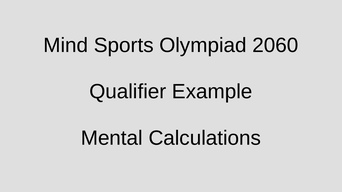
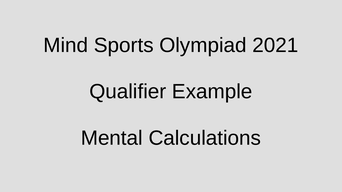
2060: 2060 -> 2021
